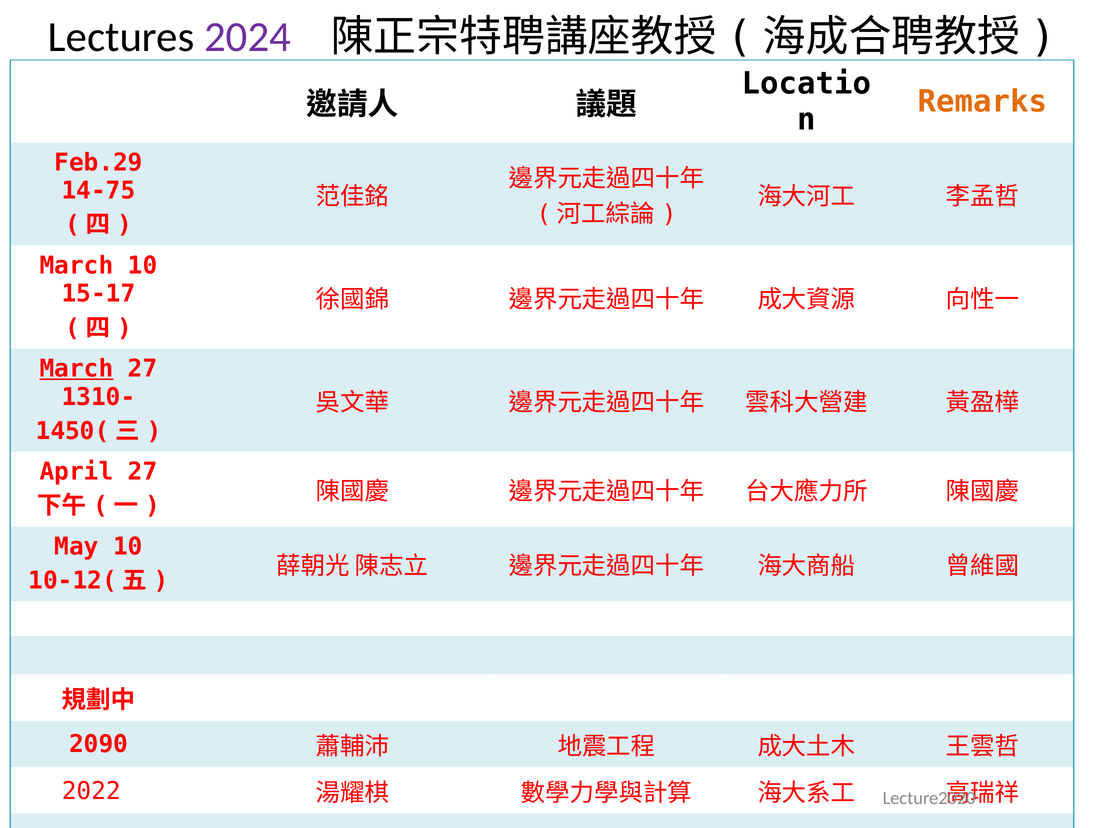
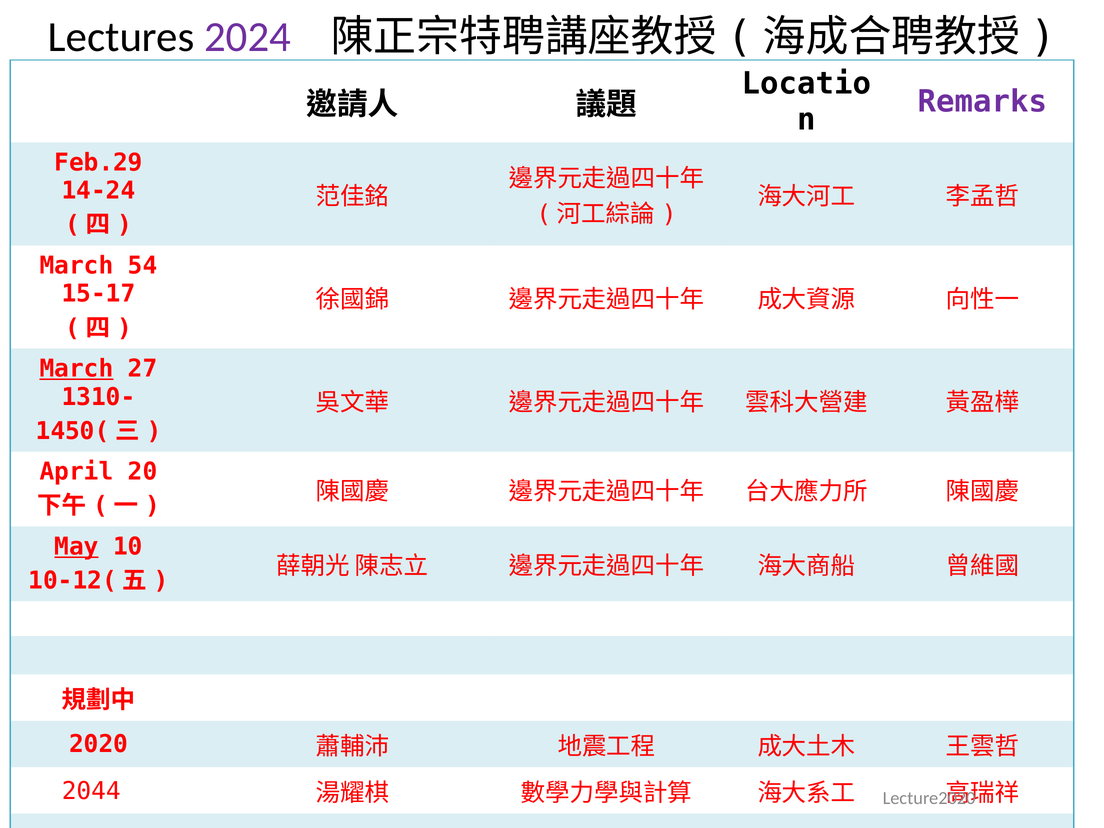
Remarks colour: orange -> purple
14-75: 14-75 -> 14-24
March 10: 10 -> 54
April 27: 27 -> 20
May underline: none -> present
2090: 2090 -> 2020
2022: 2022 -> 2044
